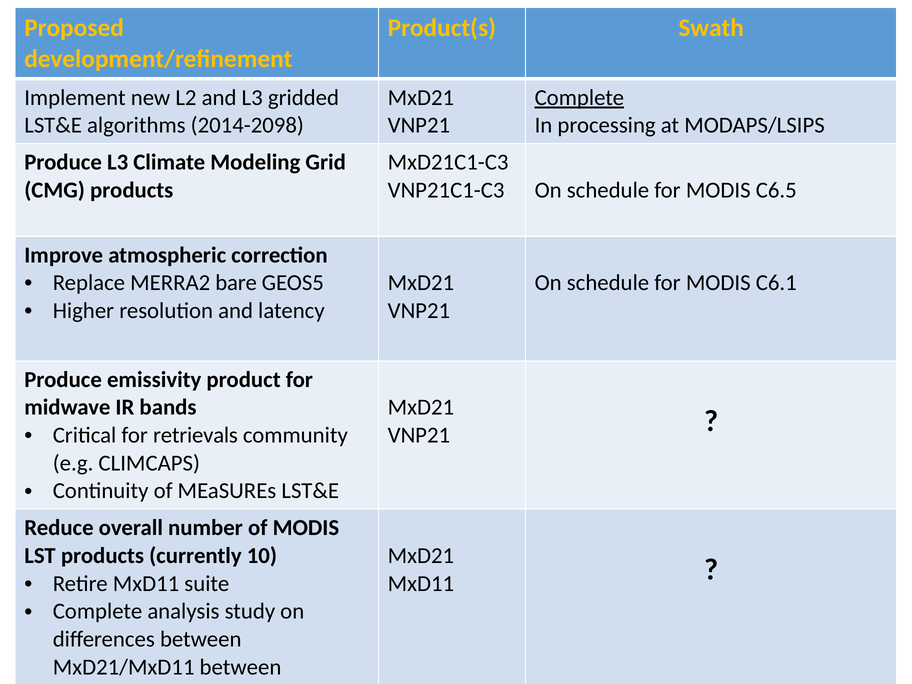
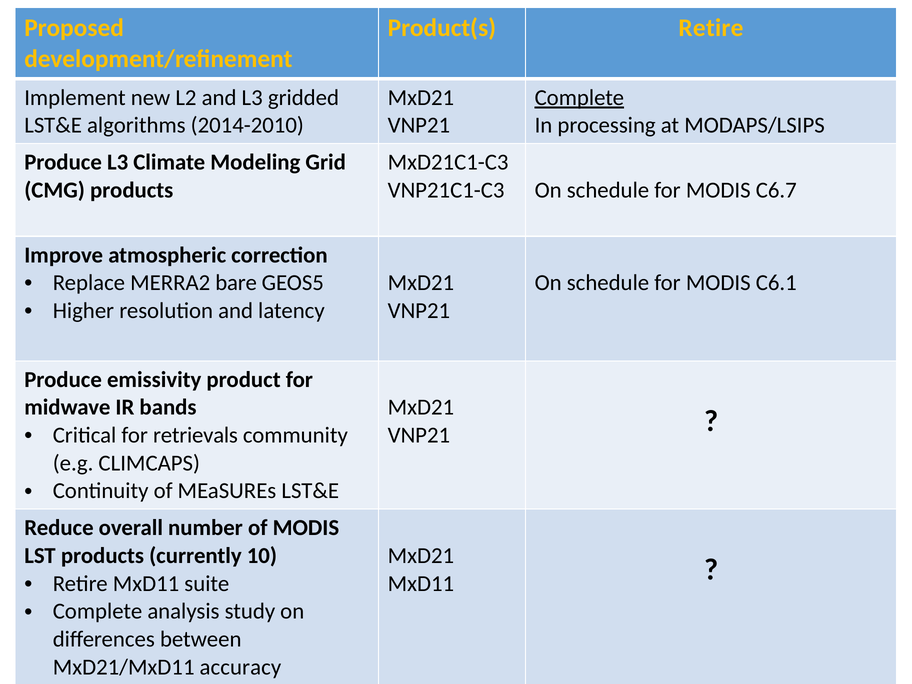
Product(s Swath: Swath -> Retire
2014-2098: 2014-2098 -> 2014-2010
C6.5: C6.5 -> C6.7
MxD21/MxD11 between: between -> accuracy
